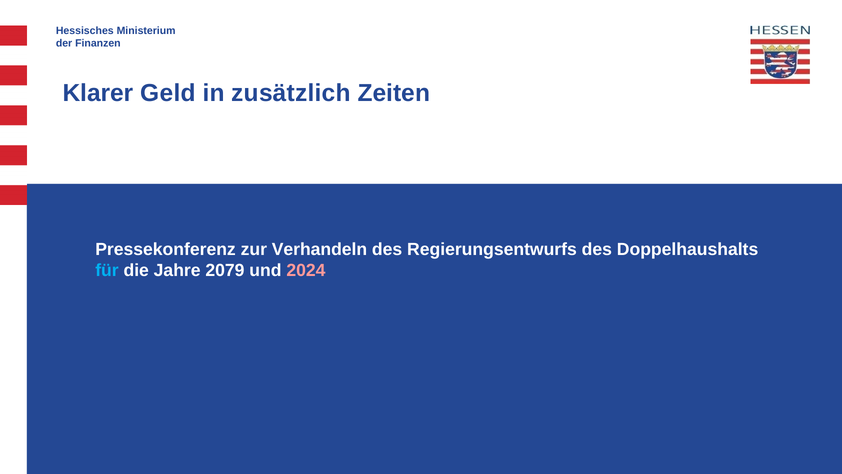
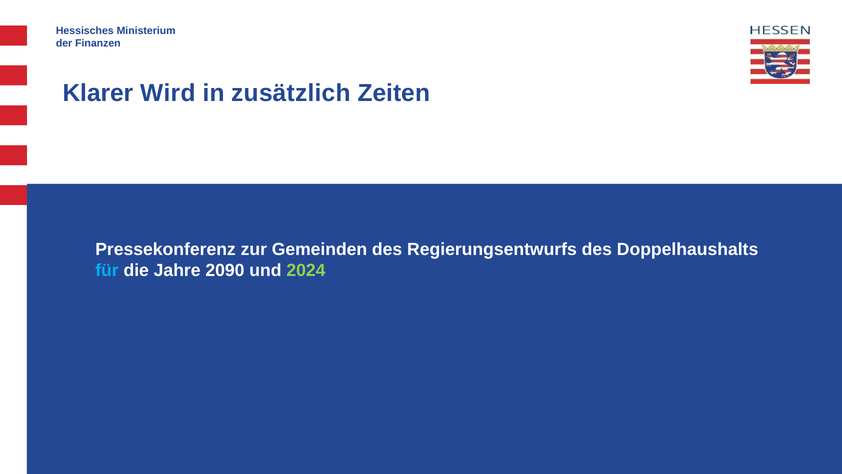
Geld: Geld -> Wird
Verhandeln: Verhandeln -> Gemeinden
2079: 2079 -> 2090
2024 colour: pink -> light green
